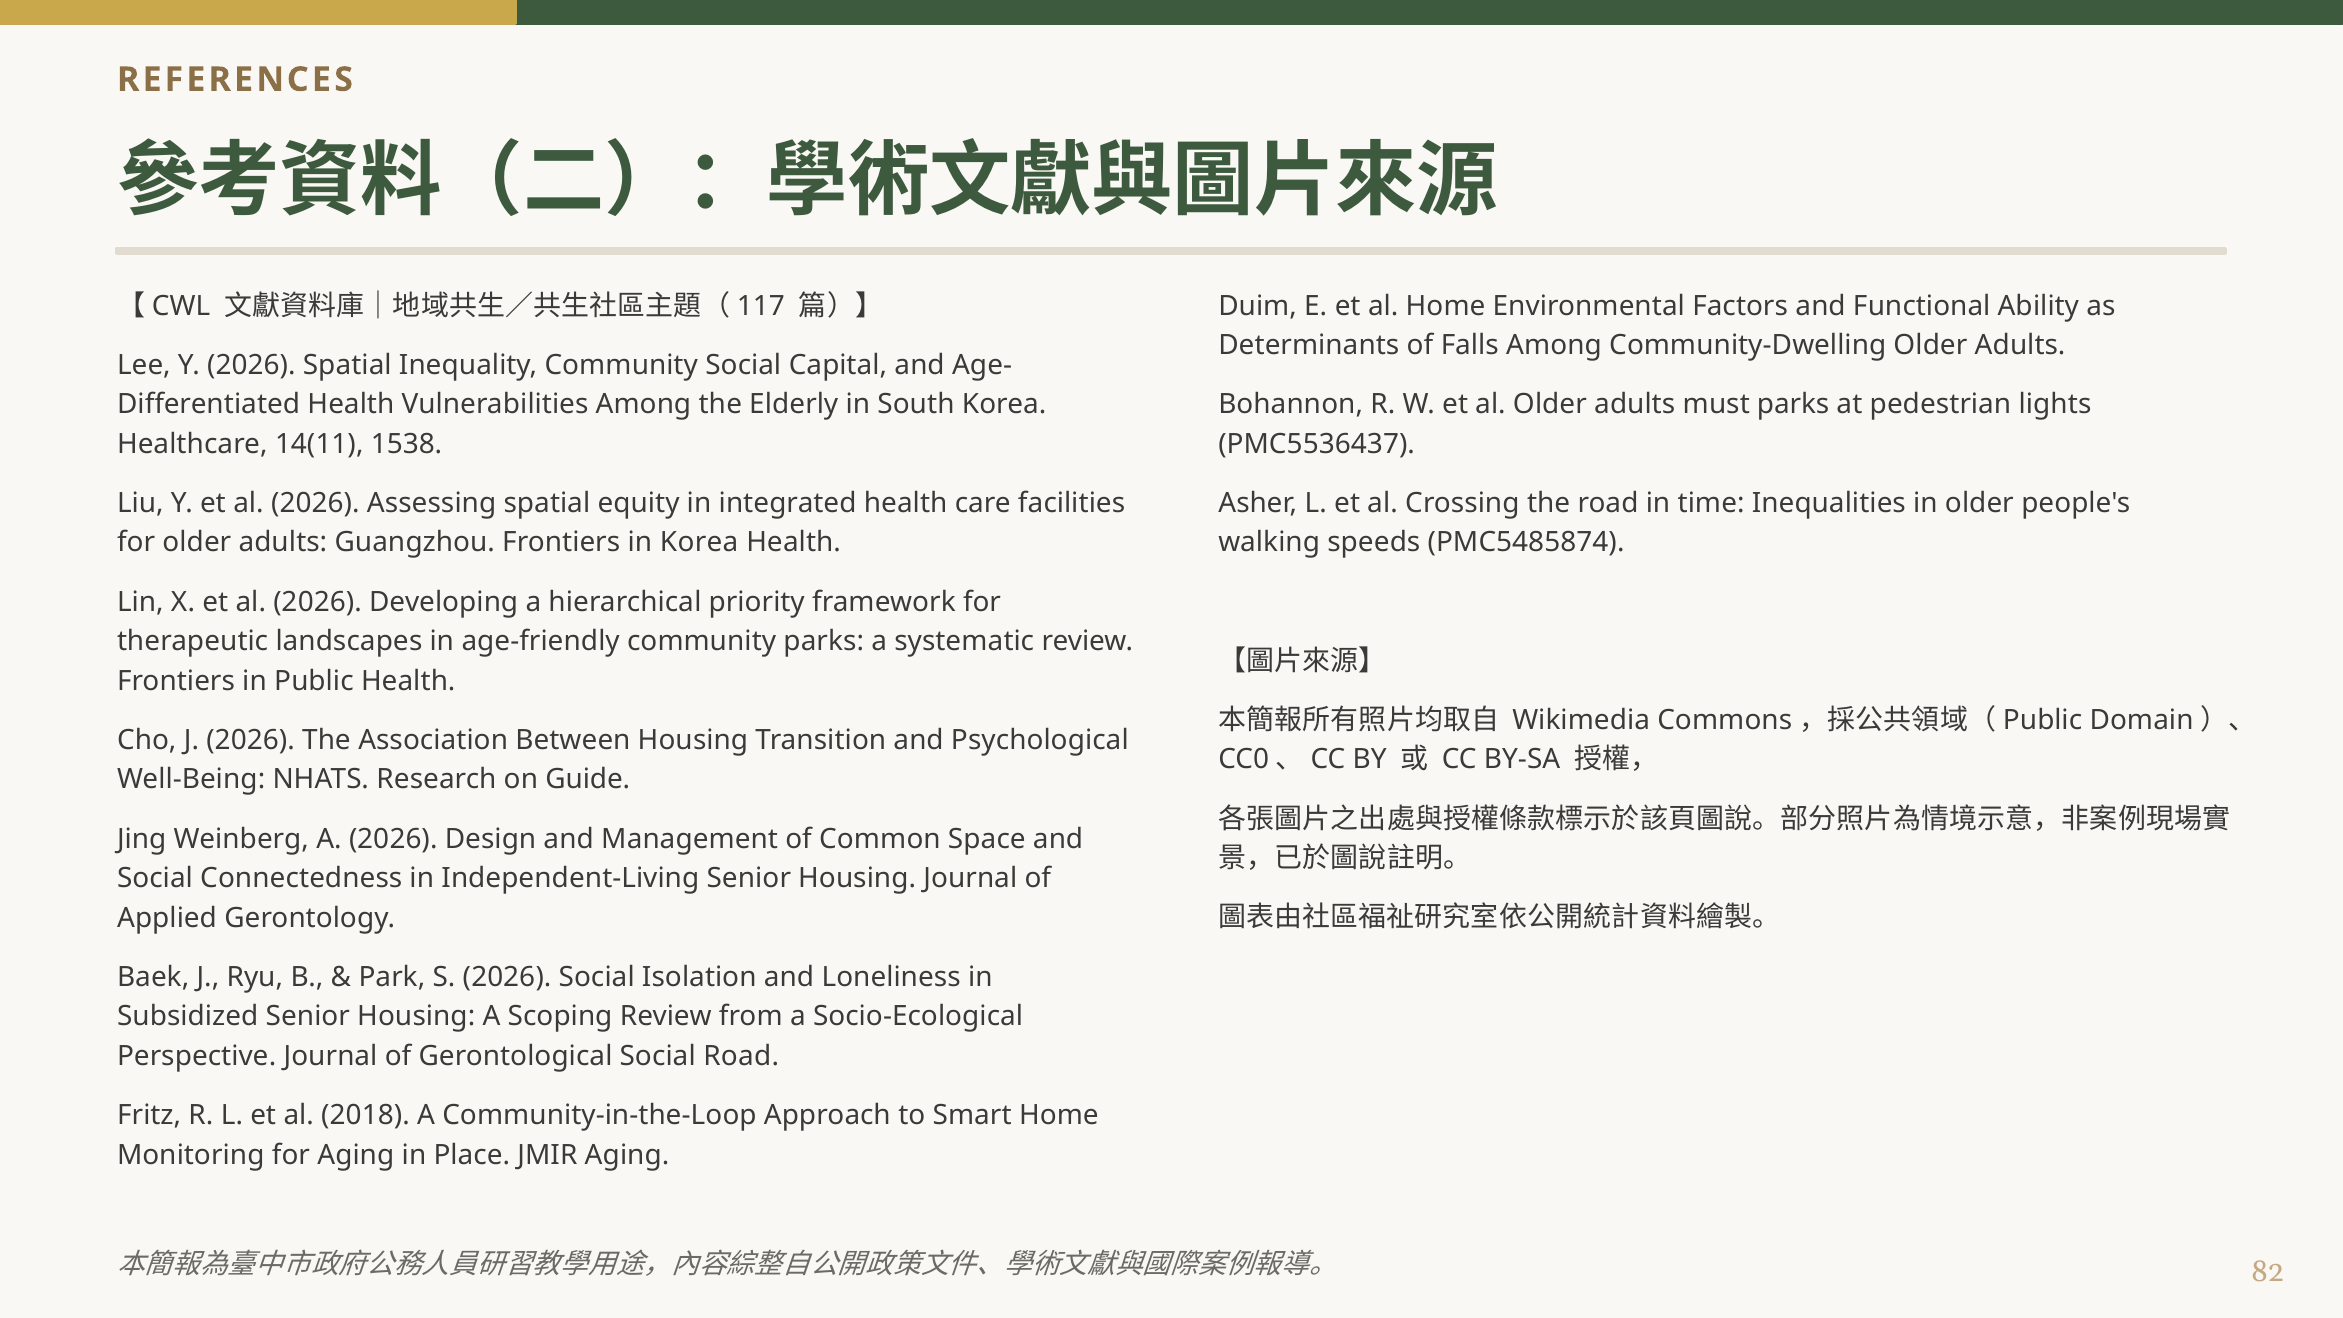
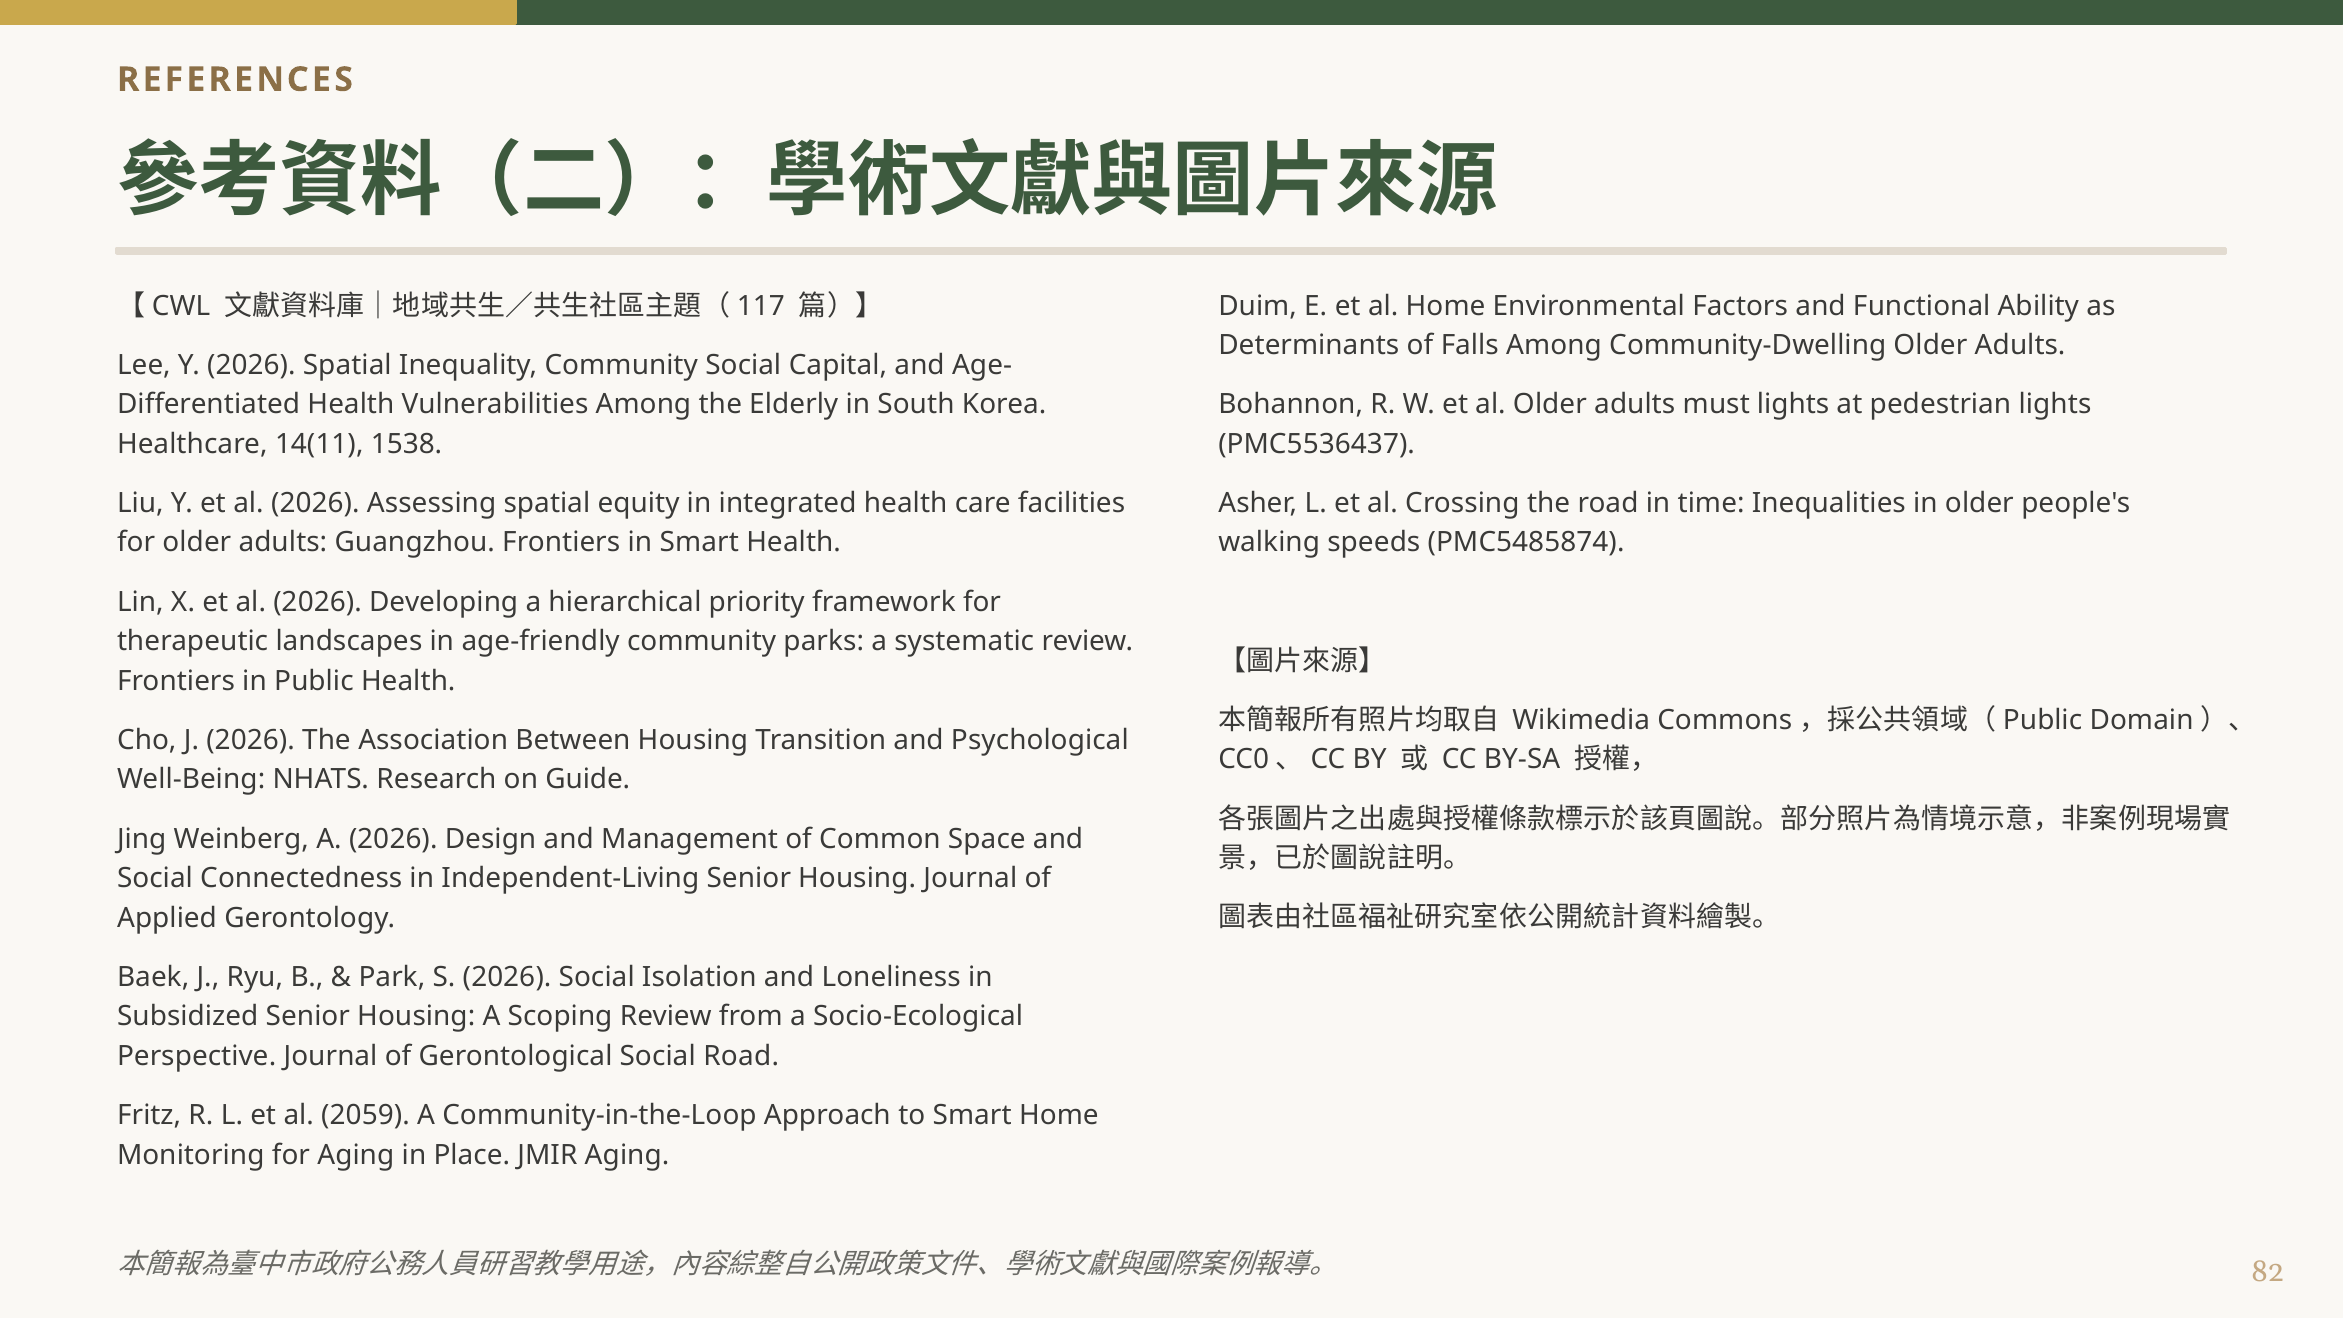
must parks: parks -> lights
in Korea: Korea -> Smart
2018: 2018 -> 2059
